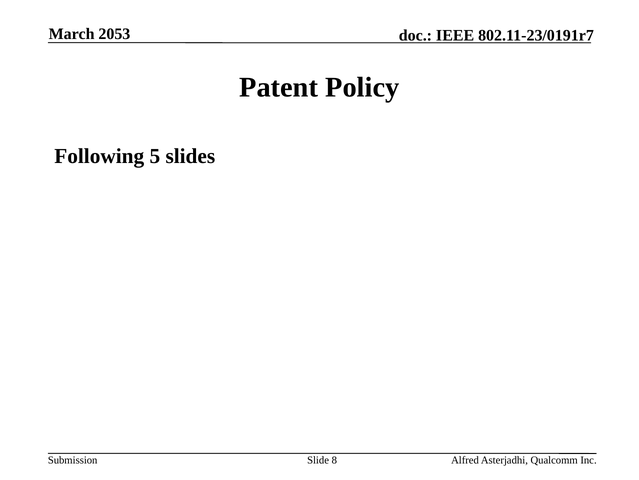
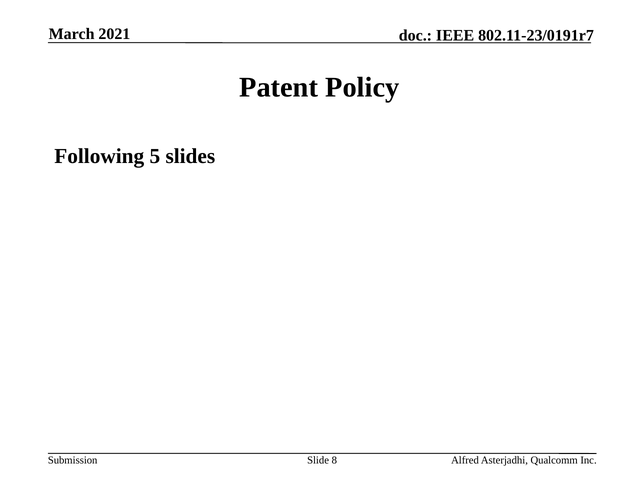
2053: 2053 -> 2021
